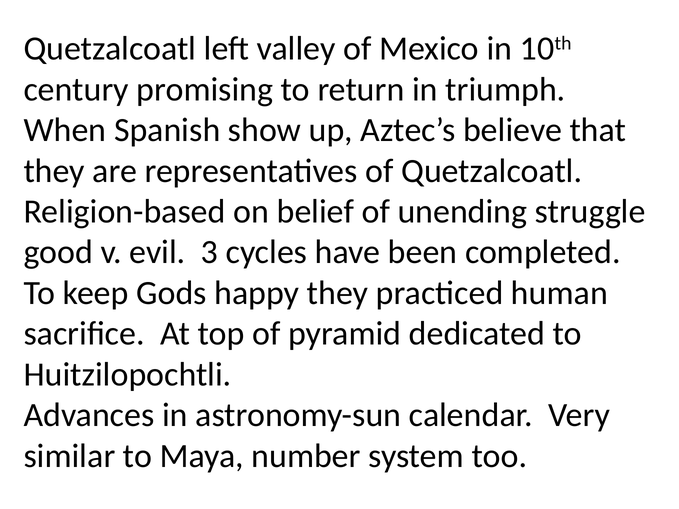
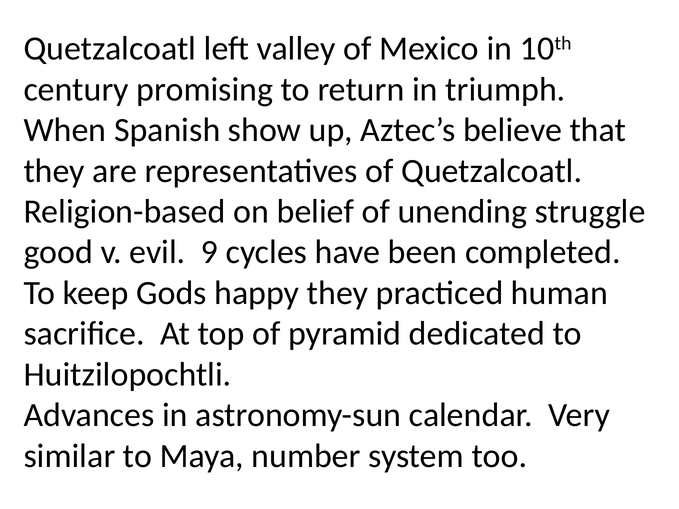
3: 3 -> 9
